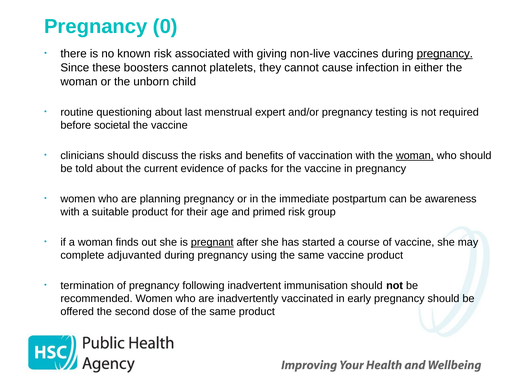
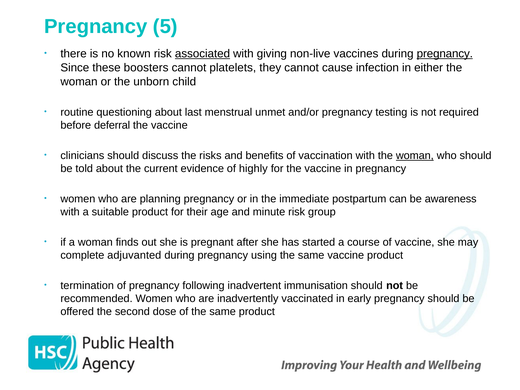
0: 0 -> 5
associated underline: none -> present
expert: expert -> unmet
societal: societal -> deferral
packs: packs -> highly
primed: primed -> minute
pregnant underline: present -> none
